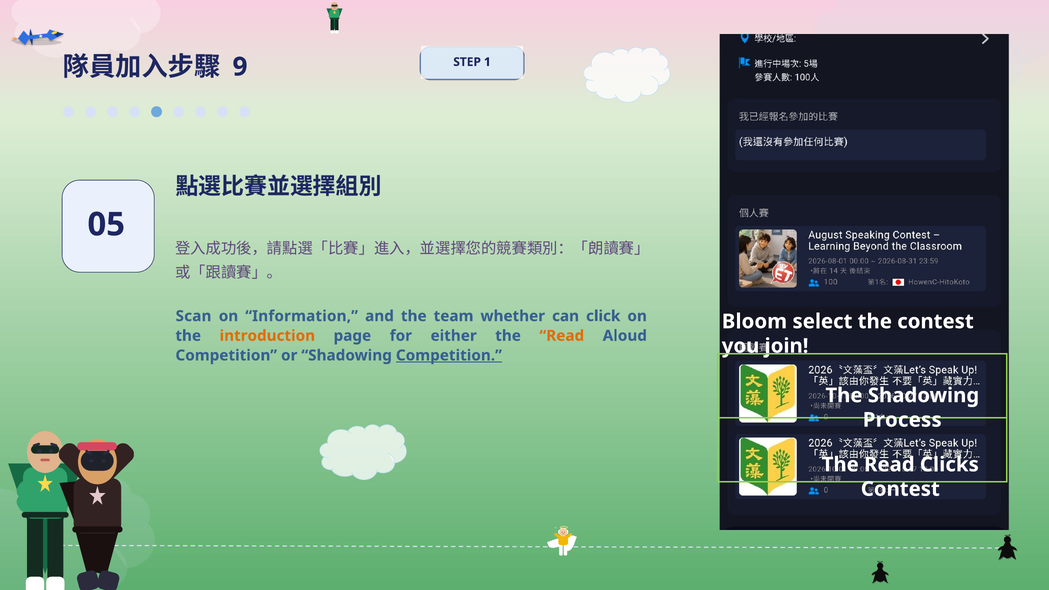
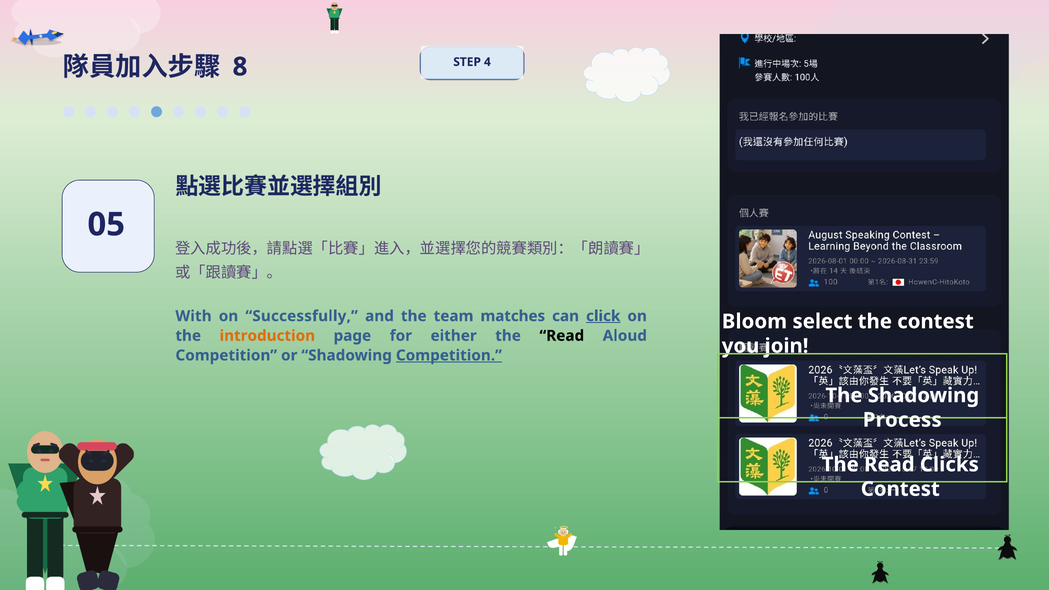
9: 9 -> 8
1: 1 -> 4
Scan: Scan -> With
Information: Information -> Successfully
whether: whether -> matches
click underline: none -> present
Read at (562, 336) colour: orange -> black
